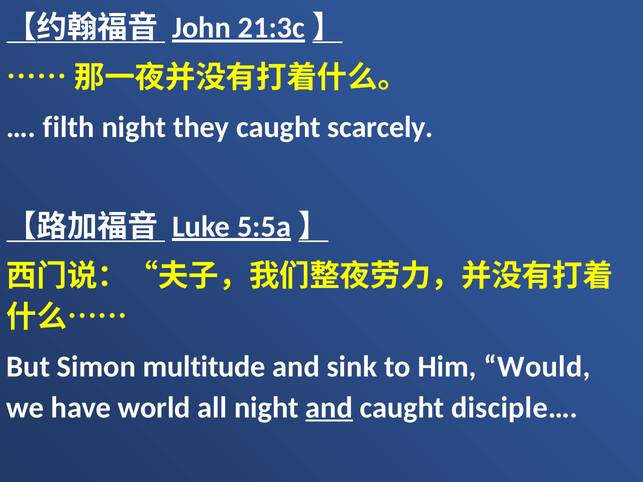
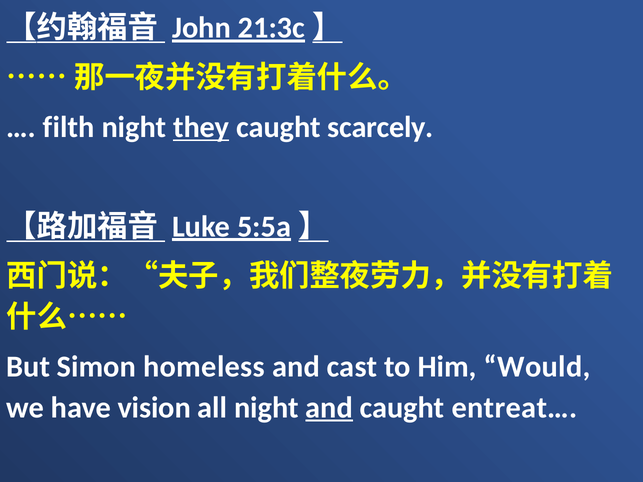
they underline: none -> present
multitude: multitude -> homeless
sink: sink -> cast
world: world -> vision
disciple…: disciple… -> entreat…
